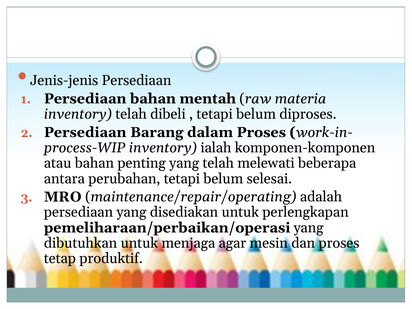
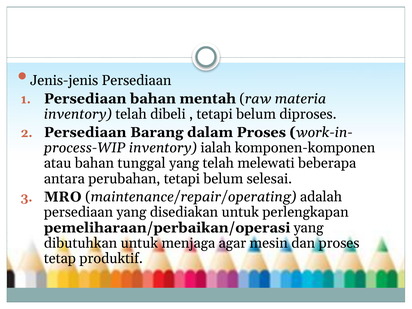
penting: penting -> tunggal
